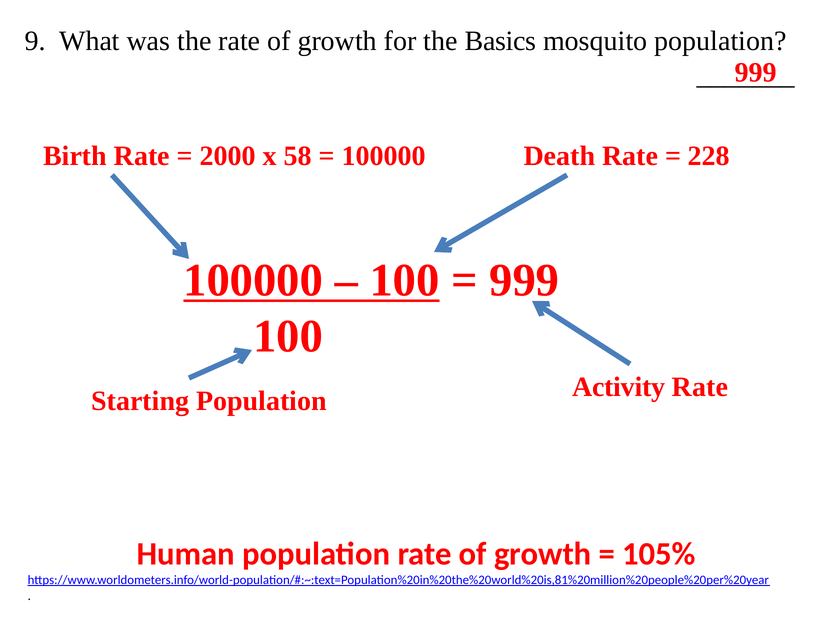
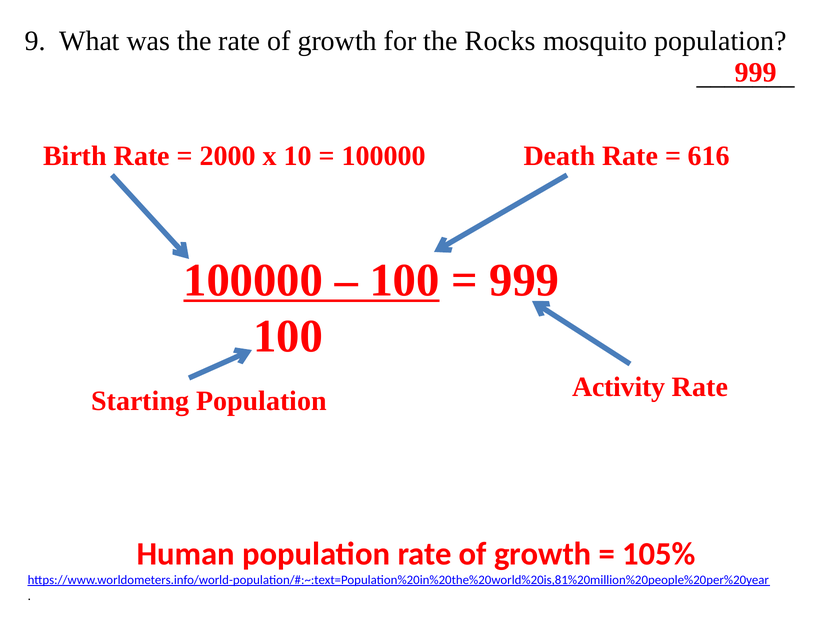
Basics: Basics -> Rocks
58: 58 -> 10
228: 228 -> 616
